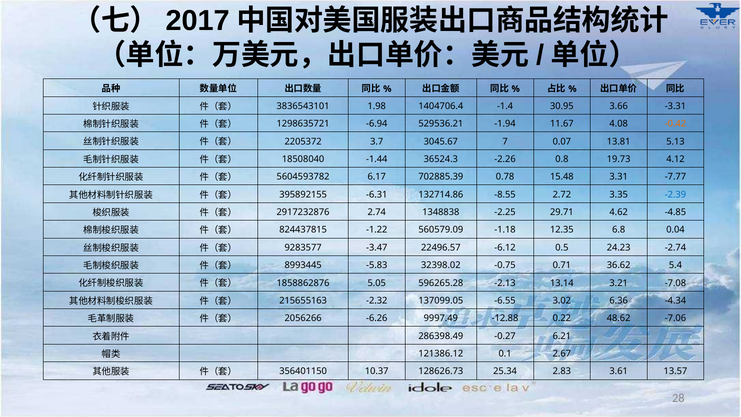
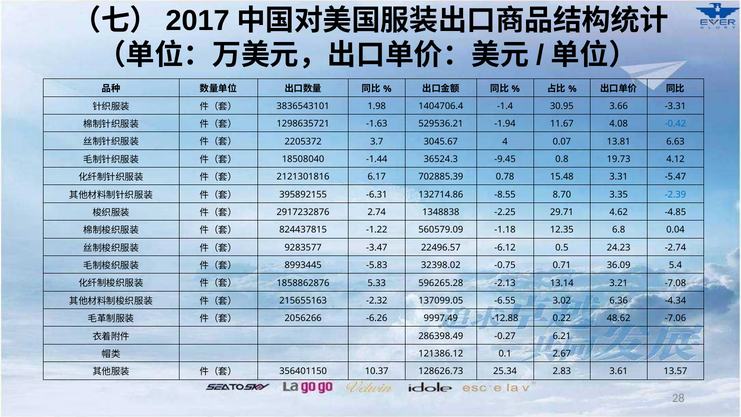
-6.94: -6.94 -> -1.63
-0.42 colour: orange -> blue
7: 7 -> 4
5.13: 5.13 -> 6.63
-2.26: -2.26 -> -9.45
5604593782: 5604593782 -> 2121301816
-7.77: -7.77 -> -5.47
2.72: 2.72 -> 8.70
36.62: 36.62 -> 36.09
5.05: 5.05 -> 5.33
